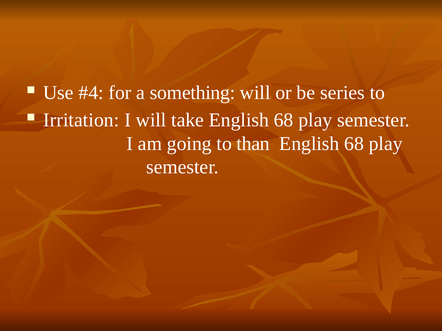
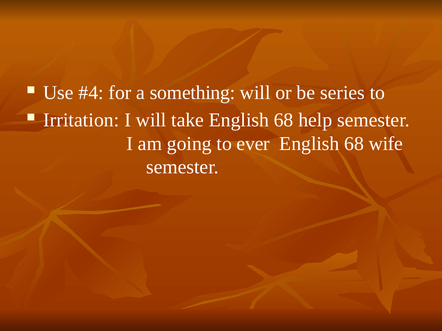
take English 68 play: play -> help
than: than -> ever
play at (386, 144): play -> wife
